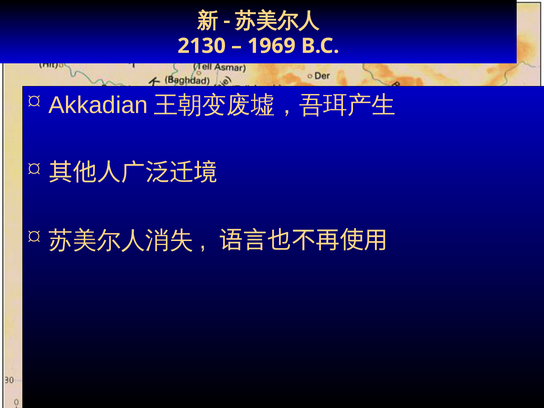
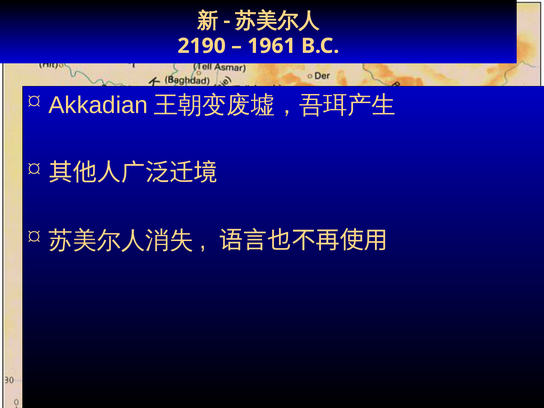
2130: 2130 -> 2190
1969: 1969 -> 1961
